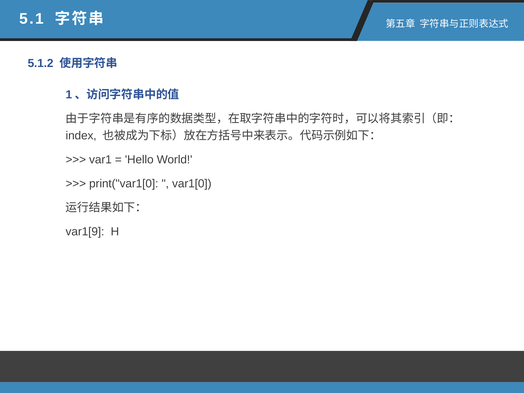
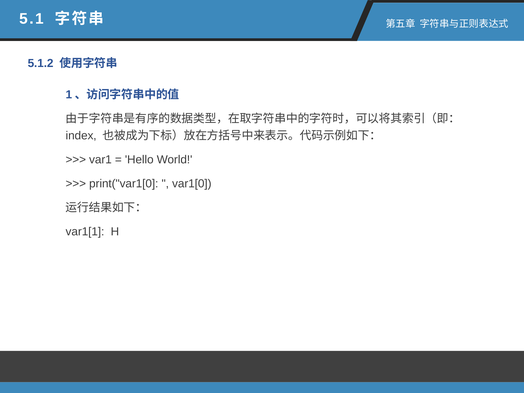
var1[9: var1[9 -> var1[1
